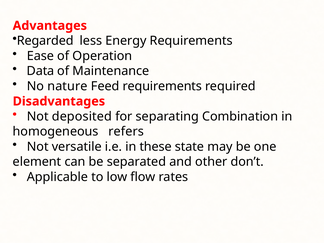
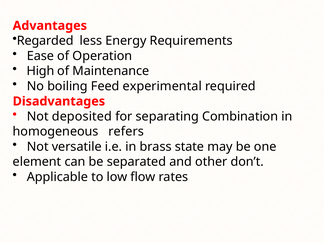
Data: Data -> High
nature: nature -> boiling
Feed requirements: requirements -> experimental
these: these -> brass
